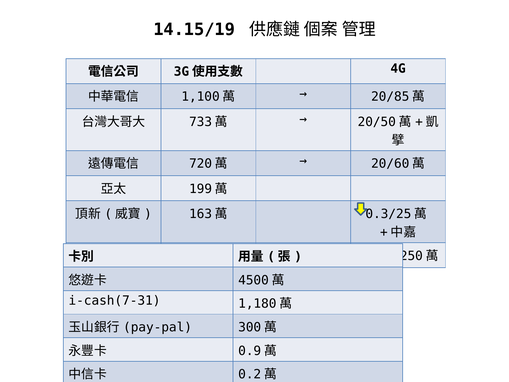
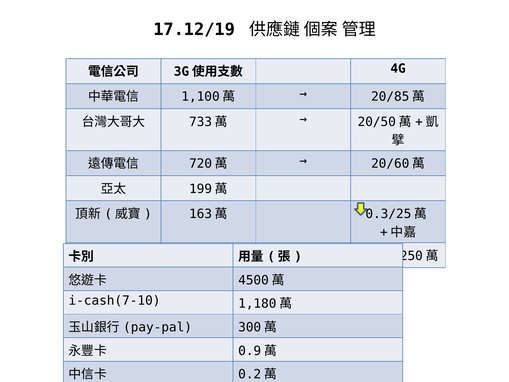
14.15/19: 14.15/19 -> 17.12/19
i-cash(7-31: i-cash(7-31 -> i-cash(7-10
